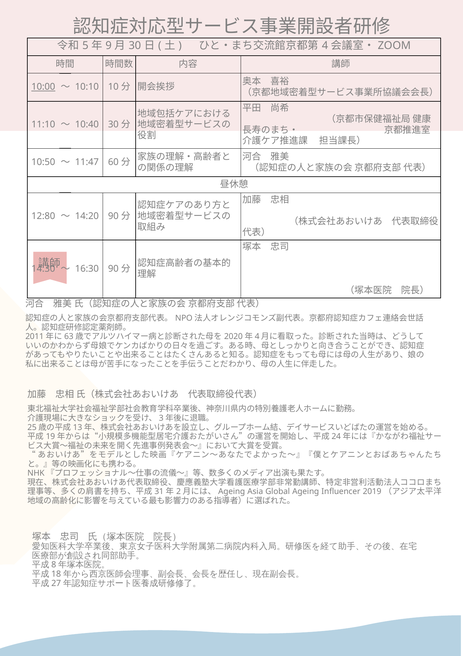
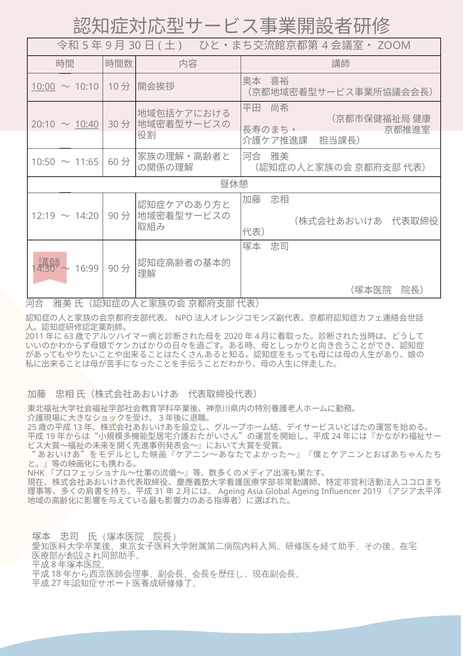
11:10: 11:10 -> 20:10
10:40 underline: none -> present
11:47: 11:47 -> 11:65
12:80: 12:80 -> 12:19
16:30: 16:30 -> 16:99
